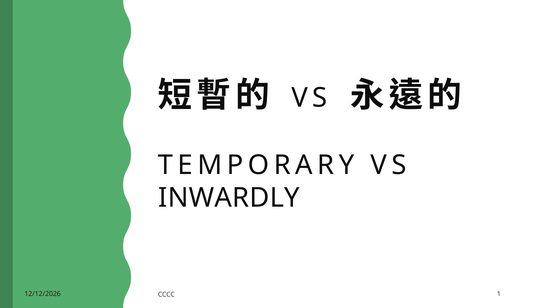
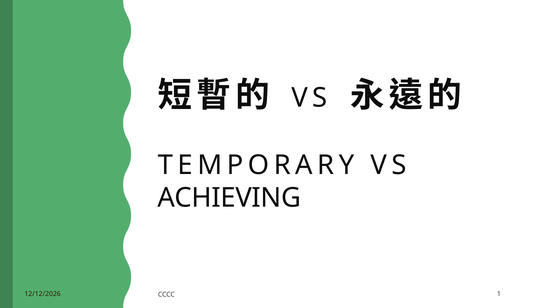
INWARDLY: INWARDLY -> ACHIEVING
